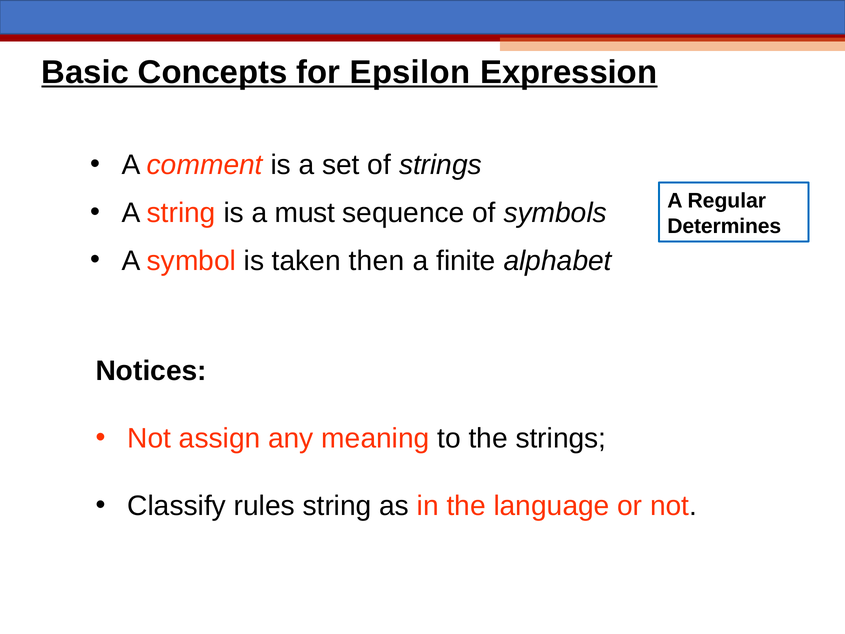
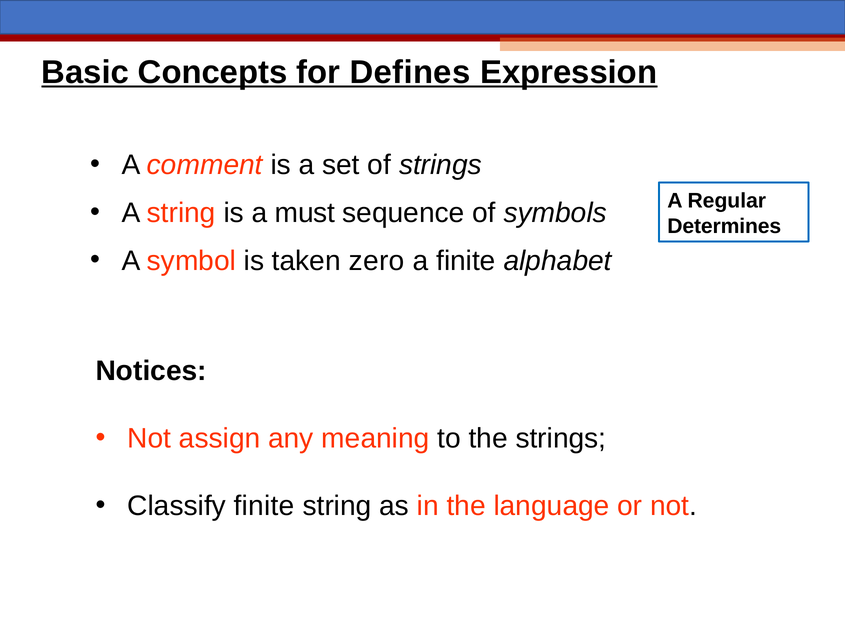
Epsilon: Epsilon -> Defines
then: then -> zero
Classify rules: rules -> finite
